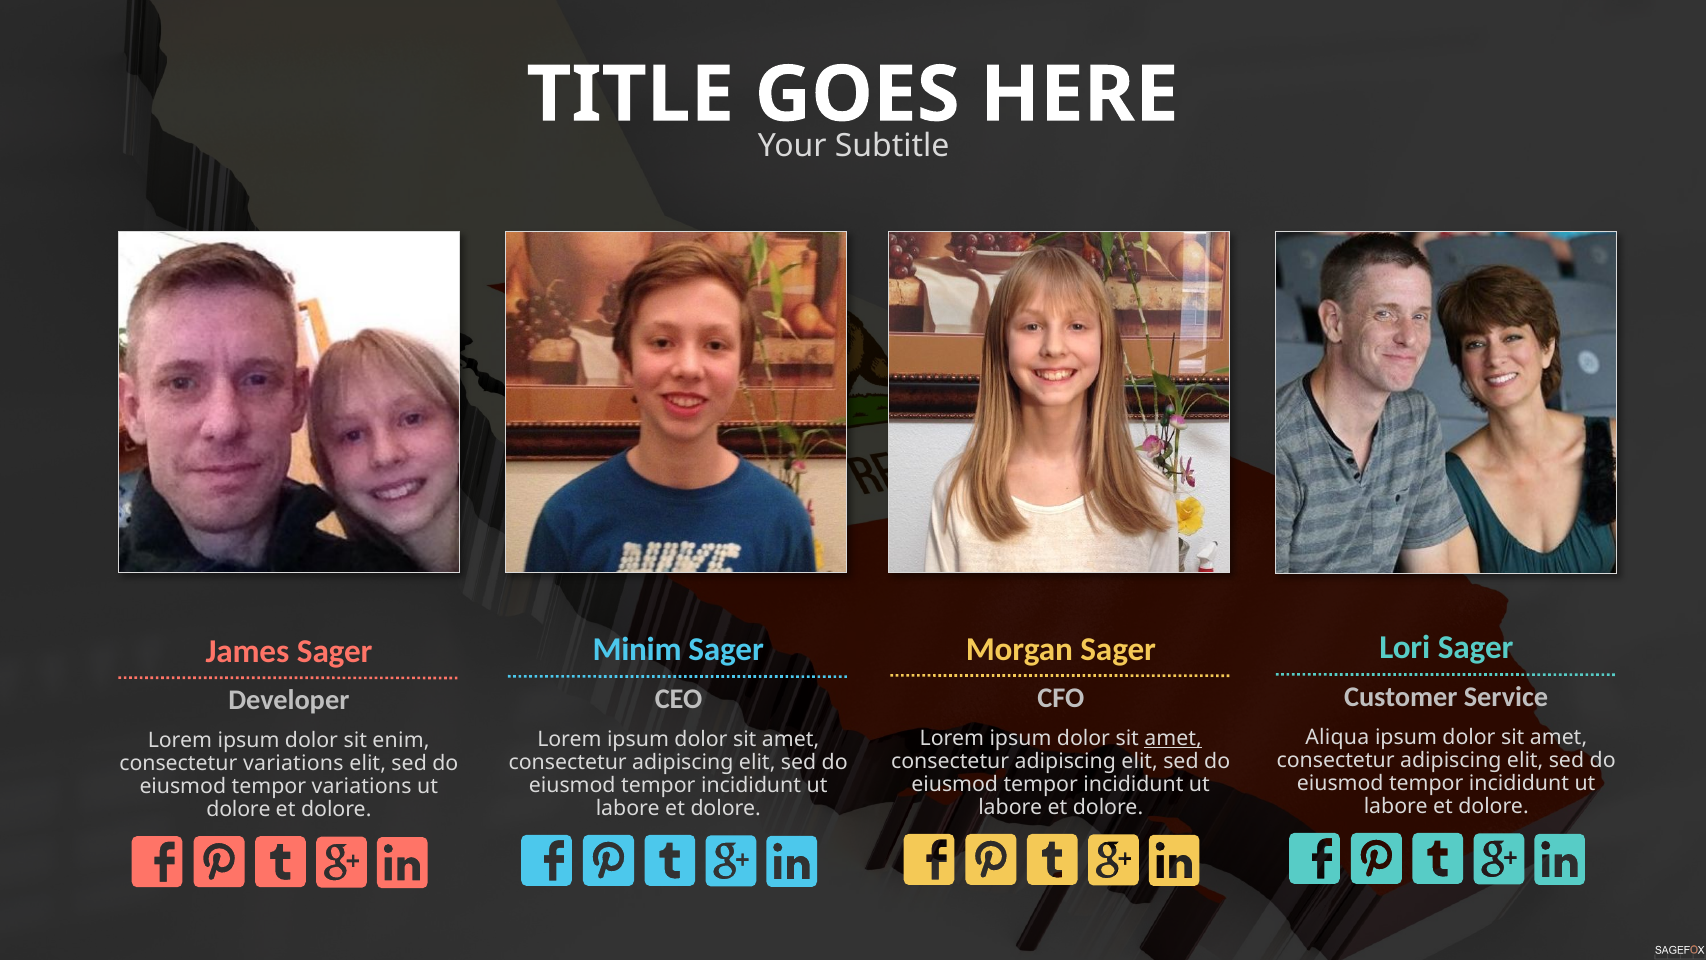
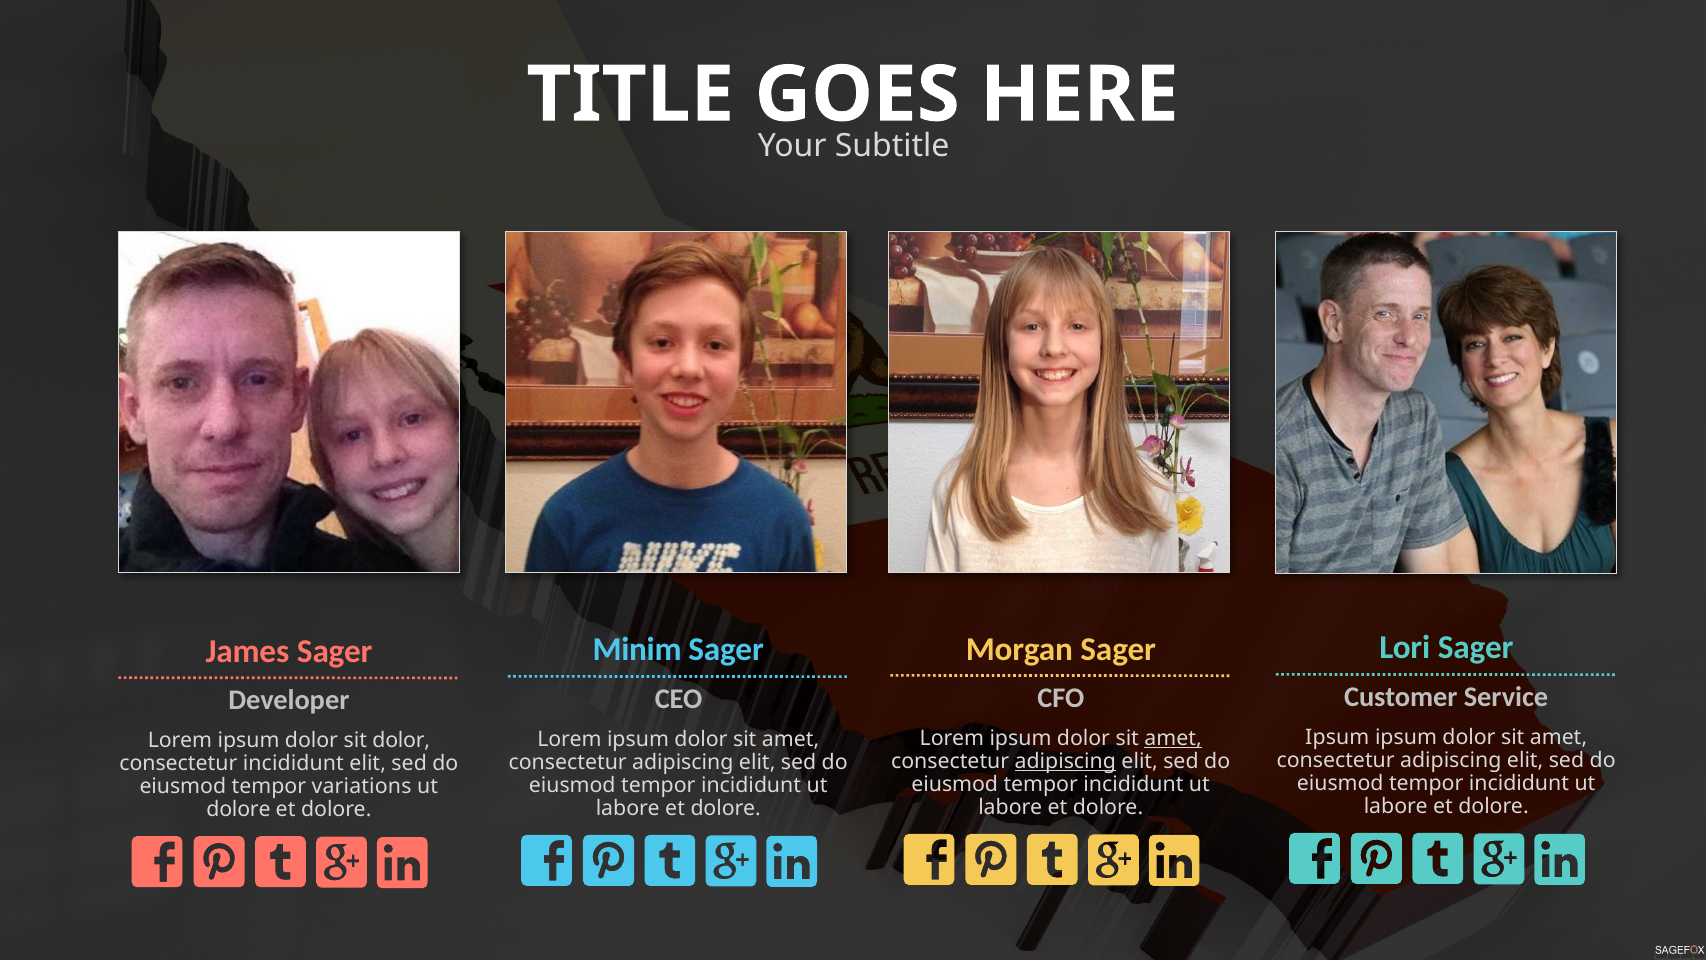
Aliqua at (1337, 737): Aliqua -> Ipsum
sit enim: enim -> dolor
adipiscing at (1065, 761) underline: none -> present
consectetur variations: variations -> incididunt
